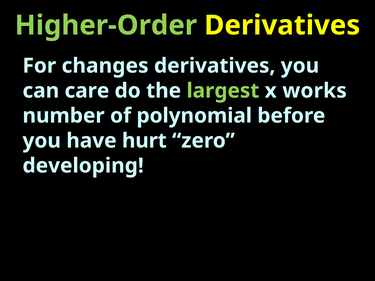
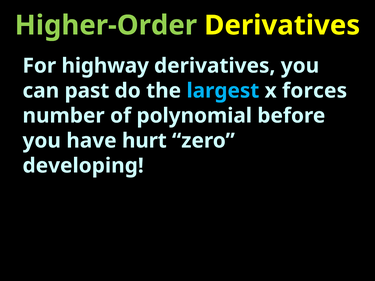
changes: changes -> highway
care: care -> past
largest colour: light green -> light blue
works: works -> forces
